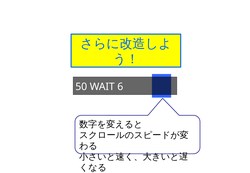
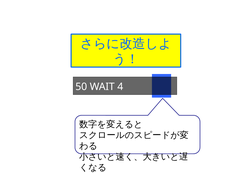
6: 6 -> 4
